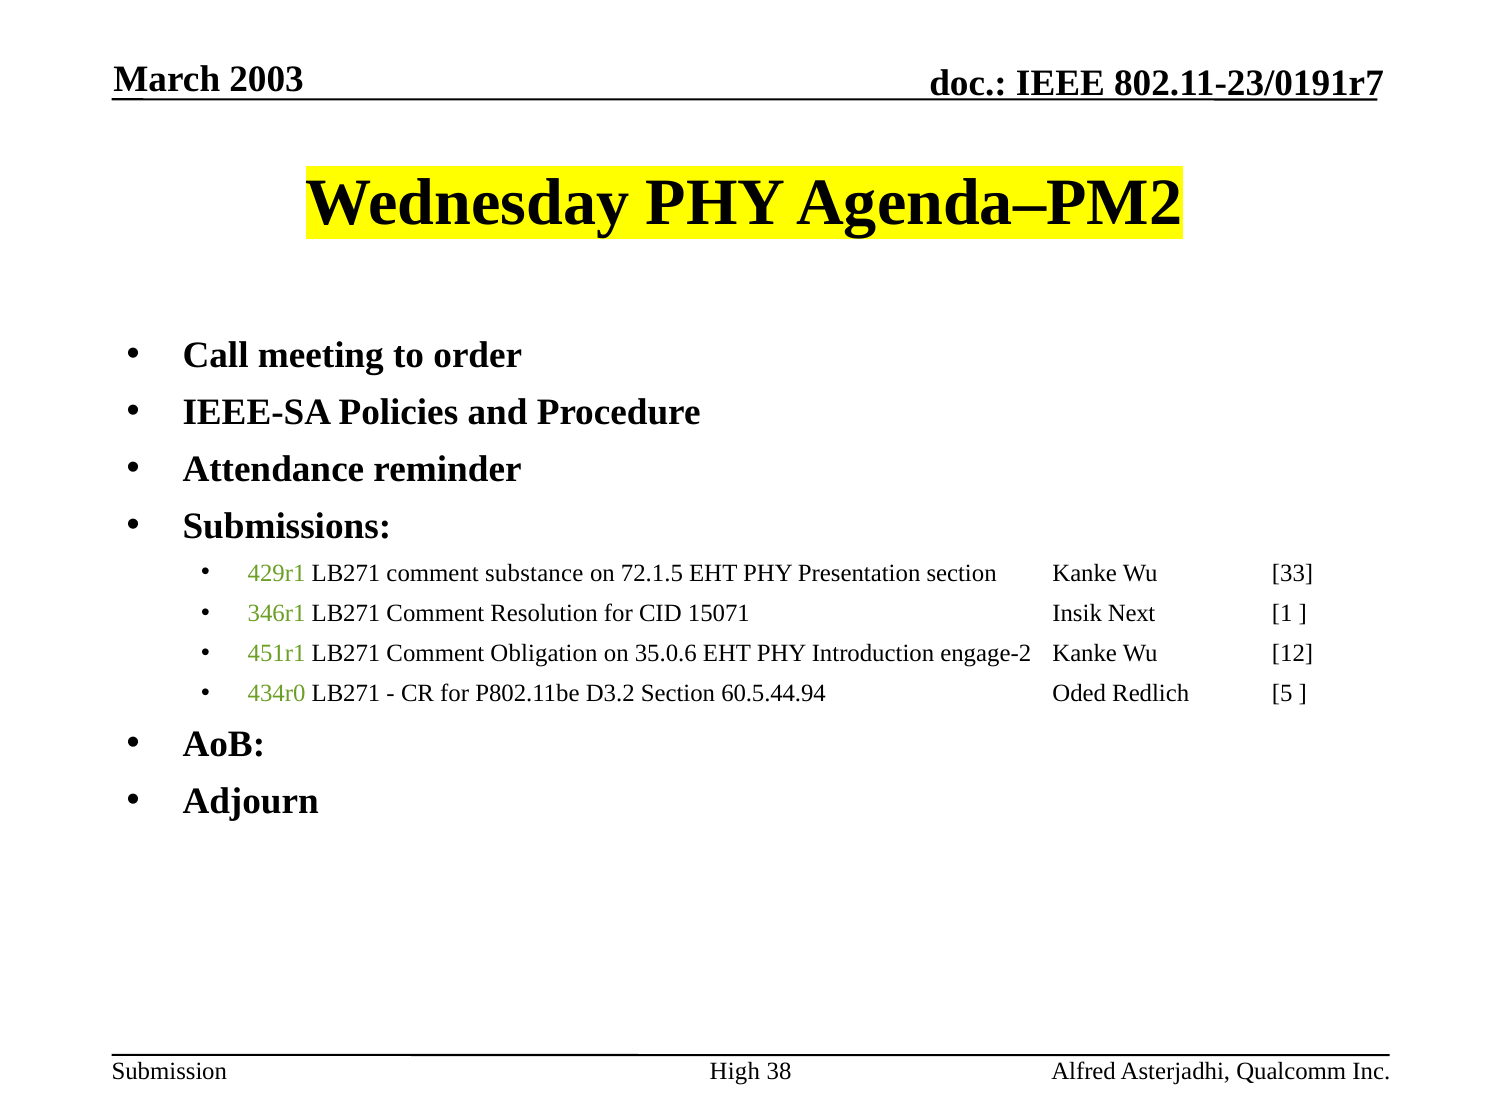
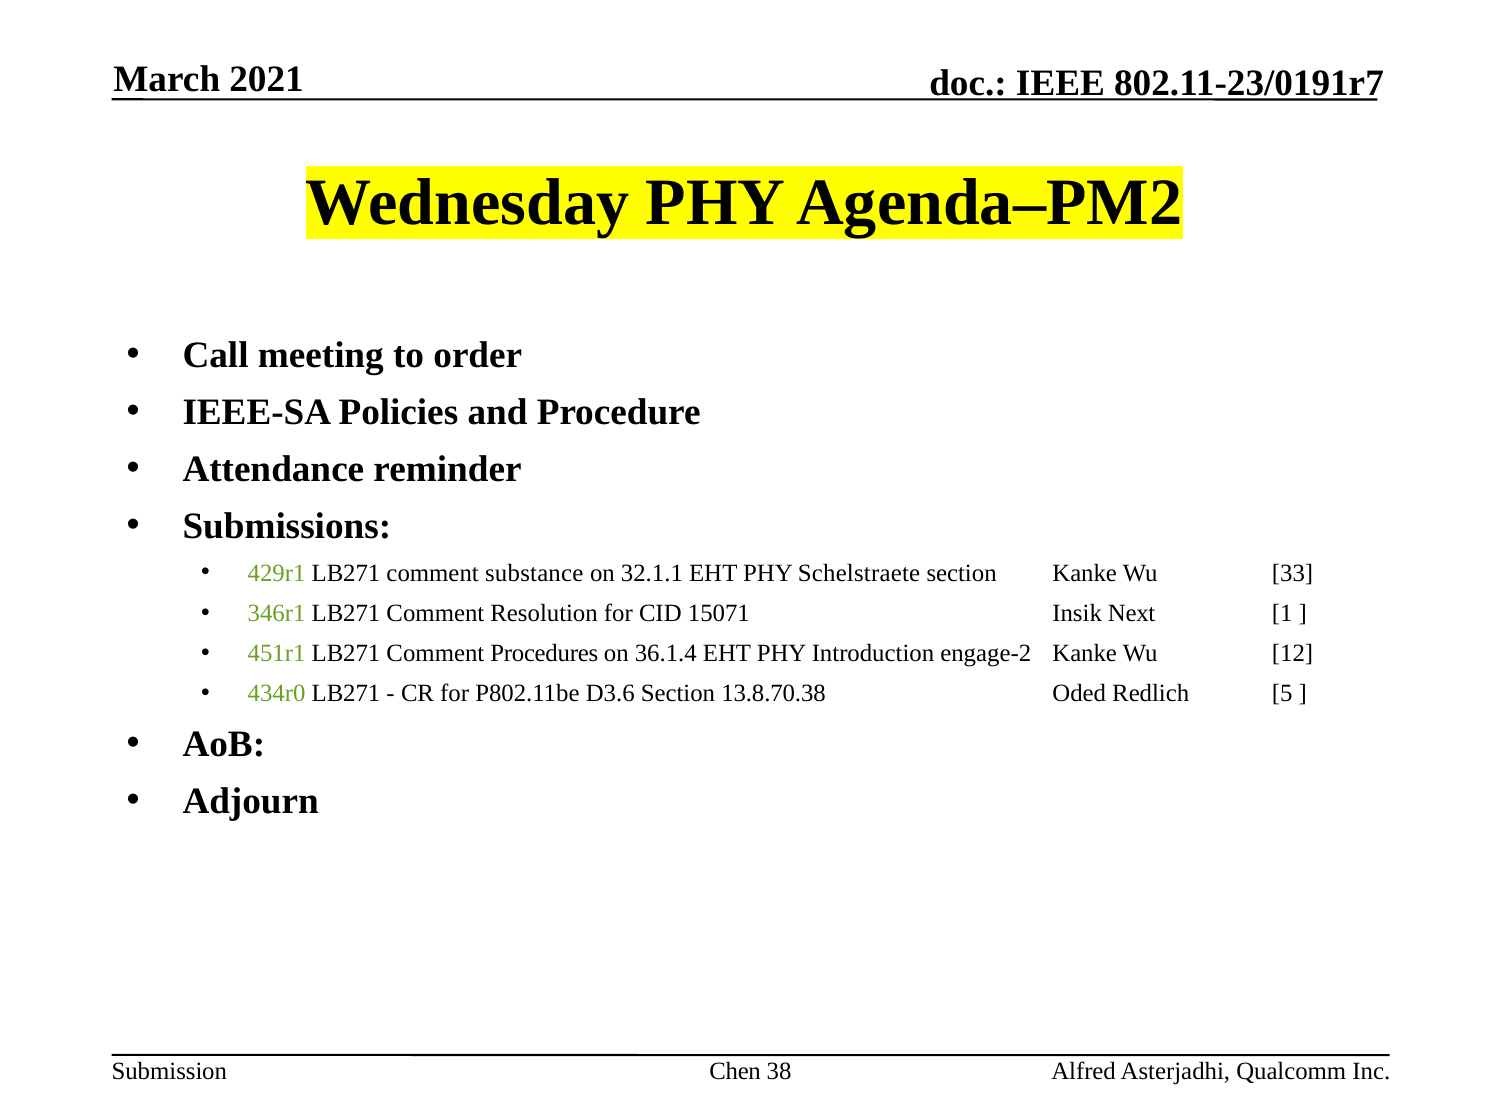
2003: 2003 -> 2021
72.1.5: 72.1.5 -> 32.1.1
Presentation: Presentation -> Schelstraete
Obligation: Obligation -> Procedures
35.0.6: 35.0.6 -> 36.1.4
D3.2: D3.2 -> D3.6
60.5.44.94: 60.5.44.94 -> 13.8.70.38
High: High -> Chen
